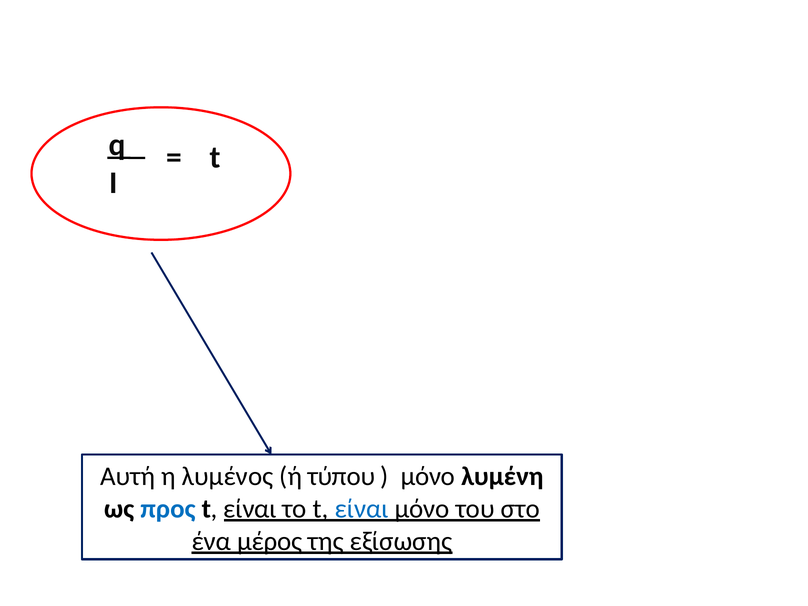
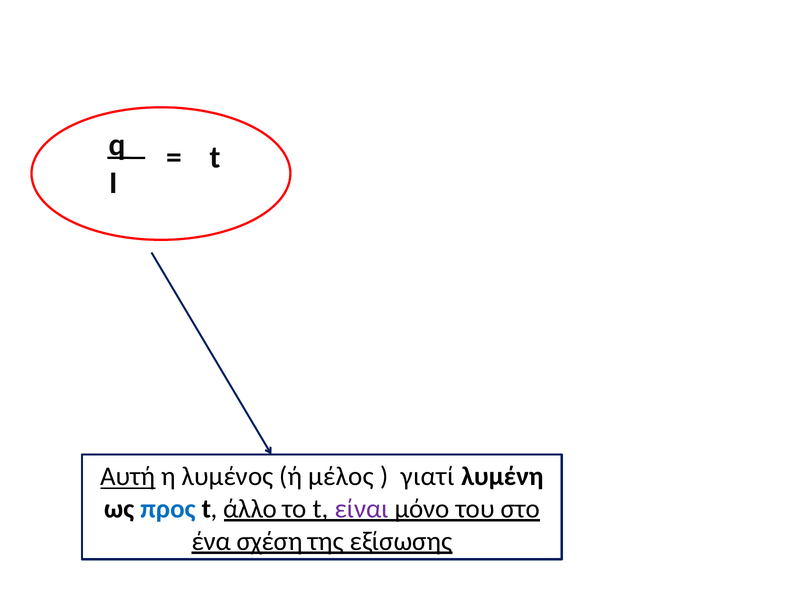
Αυτή underline: none -> present
τύπου: τύπου -> μέλος
μόνο at (428, 477): μόνο -> γιατί
είναι at (250, 509): είναι -> άλλο
είναι at (362, 509) colour: blue -> purple
μέρος: μέρος -> σχέση
